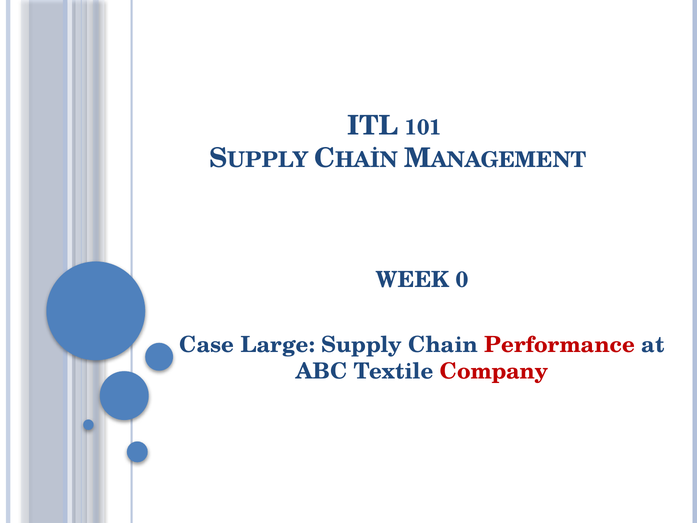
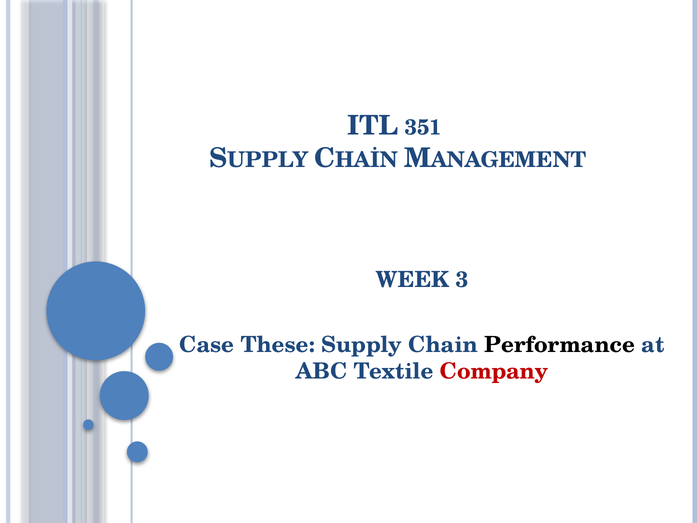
101: 101 -> 351
0: 0 -> 3
Large: Large -> These
Performance colour: red -> black
